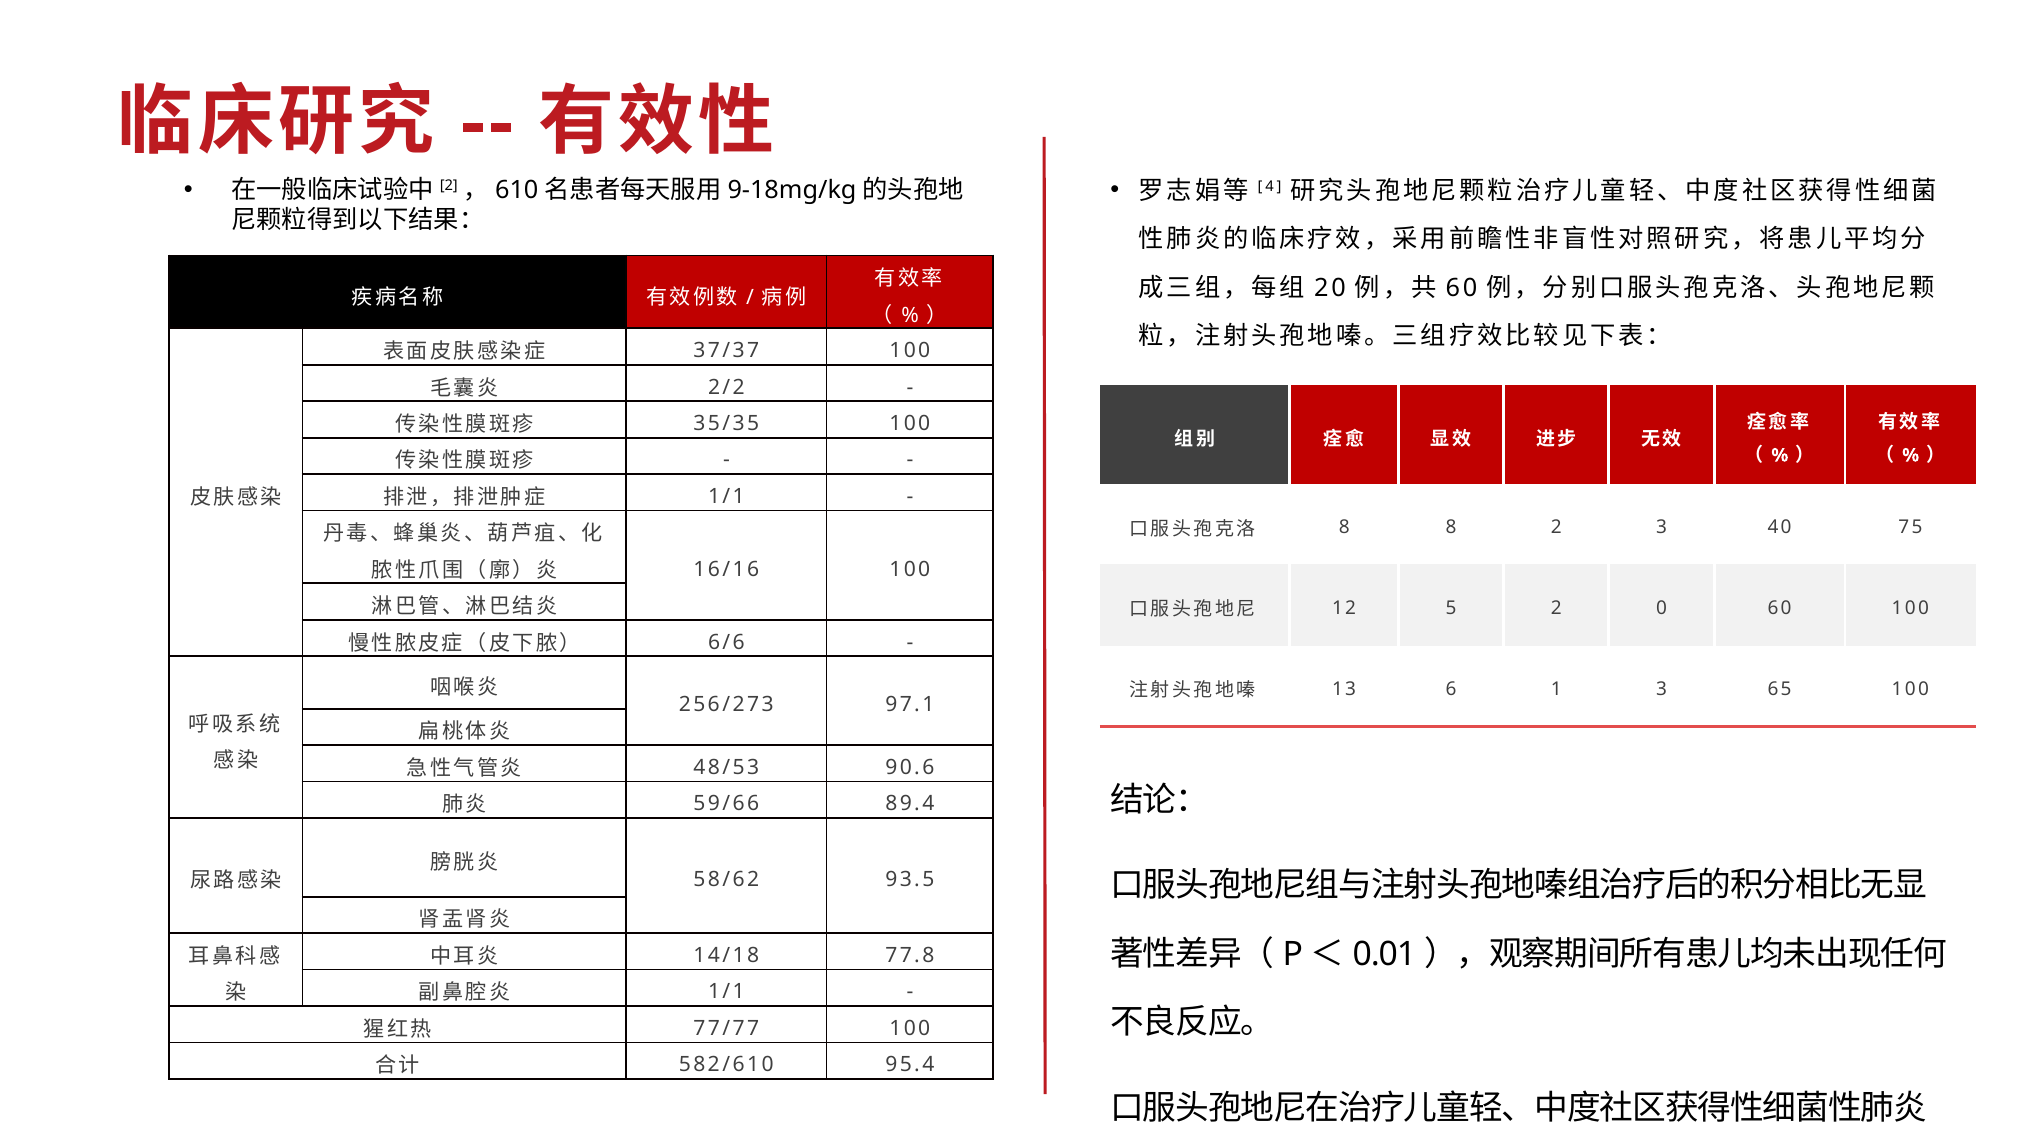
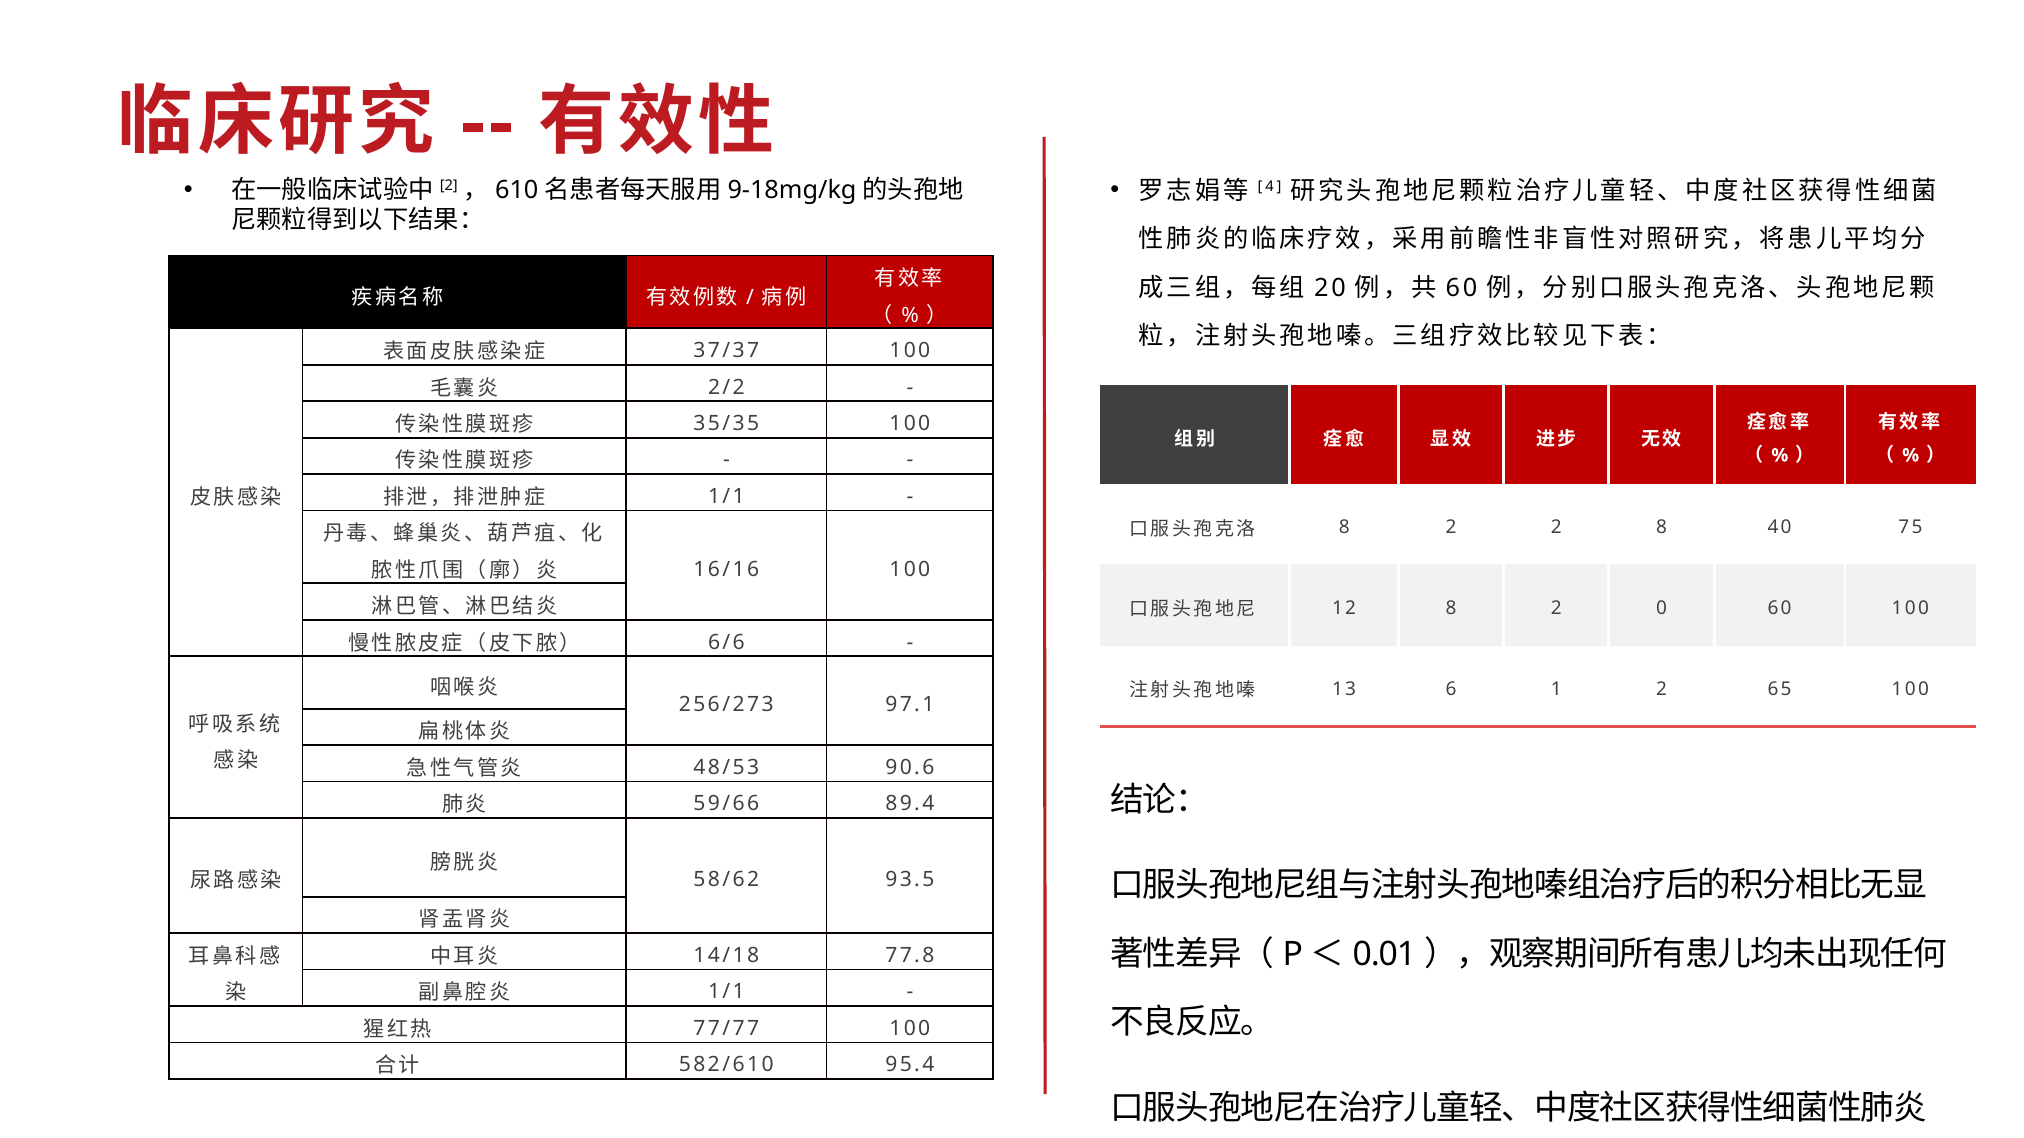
8 at (1451, 528): 8 -> 2
2 3: 3 -> 8
12 5: 5 -> 8
1 3: 3 -> 2
